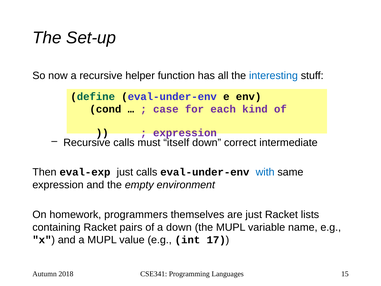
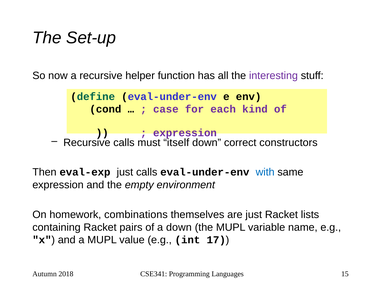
interesting colour: blue -> purple
intermediate: intermediate -> constructors
programmers: programmers -> combinations
